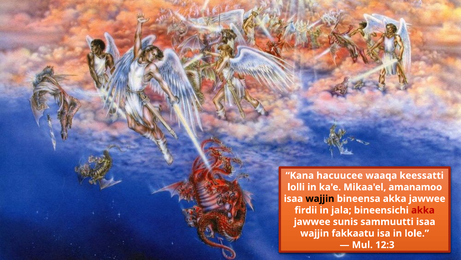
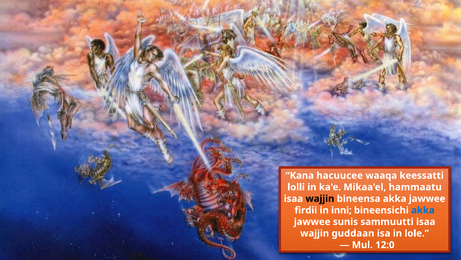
amanamoo: amanamoo -> hammaatu
jala: jala -> inni
akka at (423, 210) colour: red -> blue
fakkaatu: fakkaatu -> guddaan
12:3: 12:3 -> 12:0
